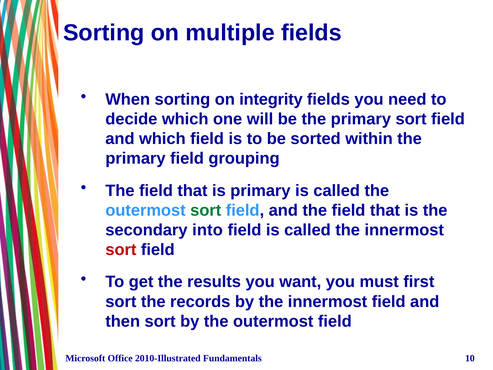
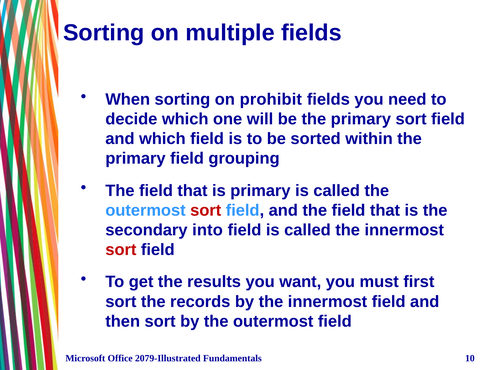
integrity: integrity -> prohibit
sort at (206, 210) colour: green -> red
2010-Illustrated: 2010-Illustrated -> 2079-Illustrated
